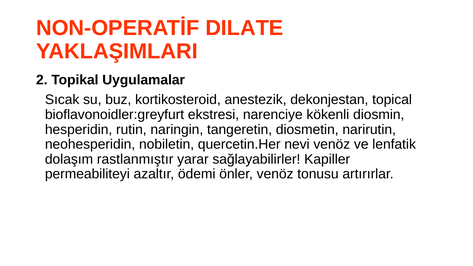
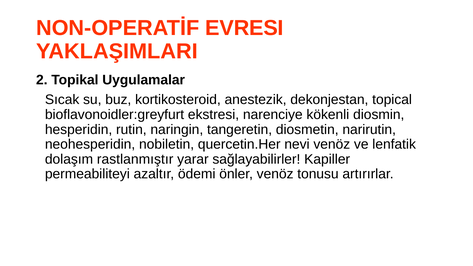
DILATE: DILATE -> EVRESI
